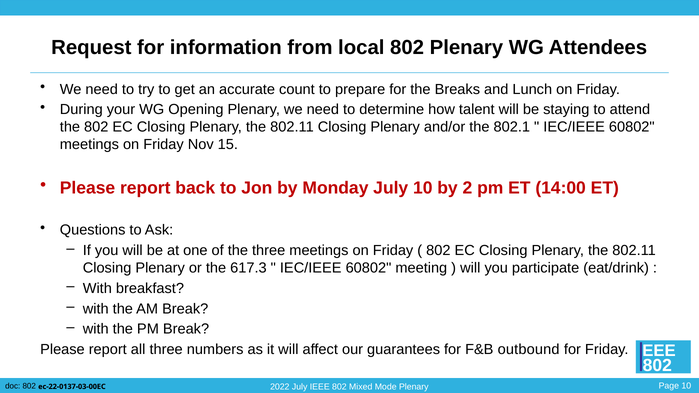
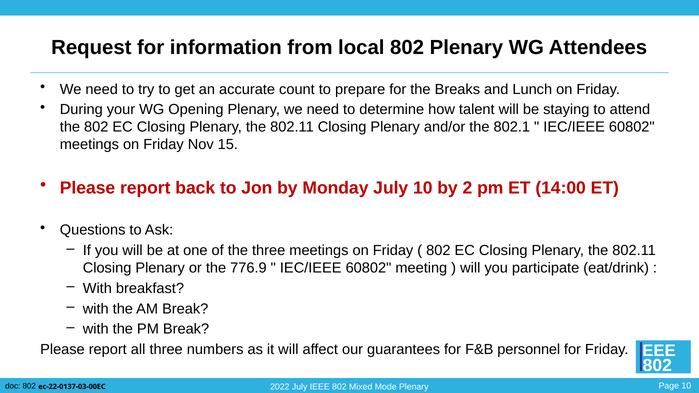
617.3: 617.3 -> 776.9
outbound: outbound -> personnel
